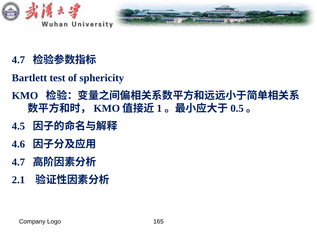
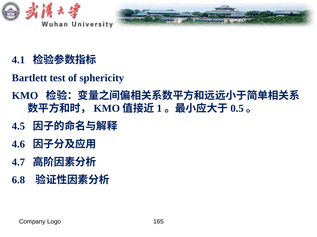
4.7 at (18, 60): 4.7 -> 4.1
2.1: 2.1 -> 6.8
